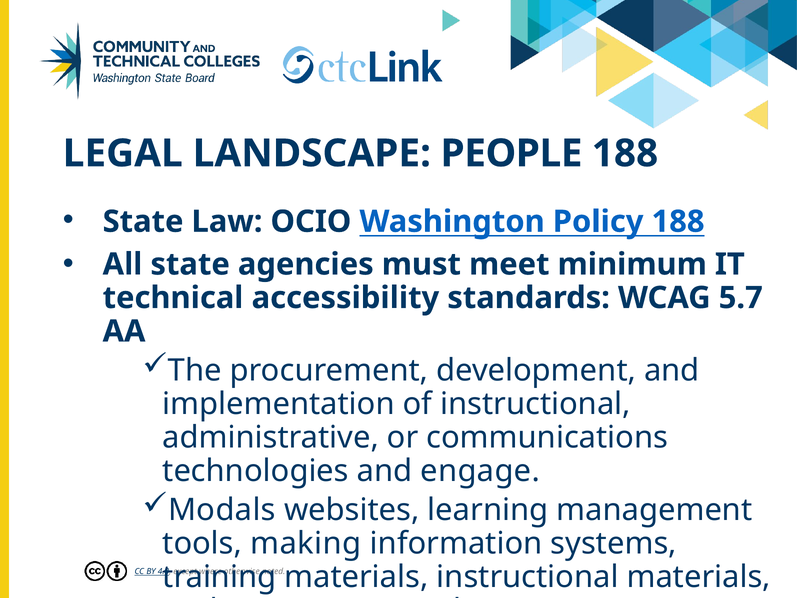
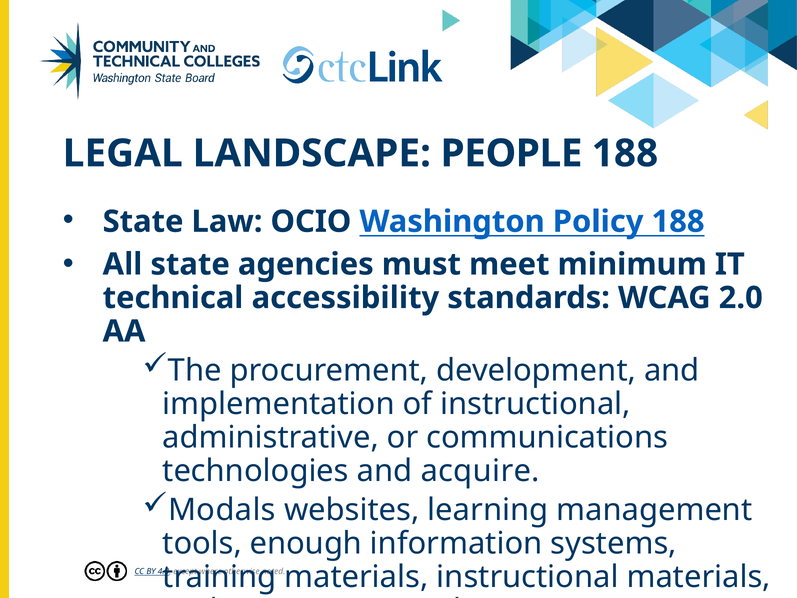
5.7: 5.7 -> 2.0
engage: engage -> acquire
making: making -> enough
